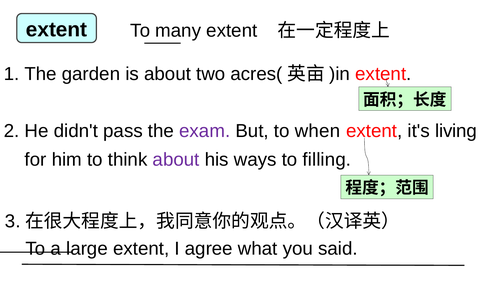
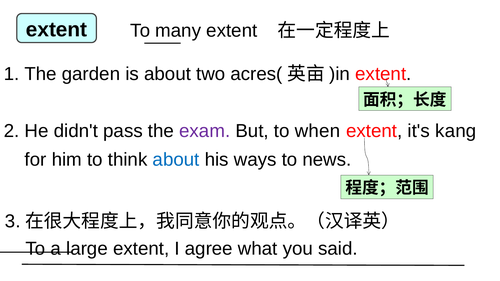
living: living -> kang
about at (176, 160) colour: purple -> blue
filling: filling -> news
